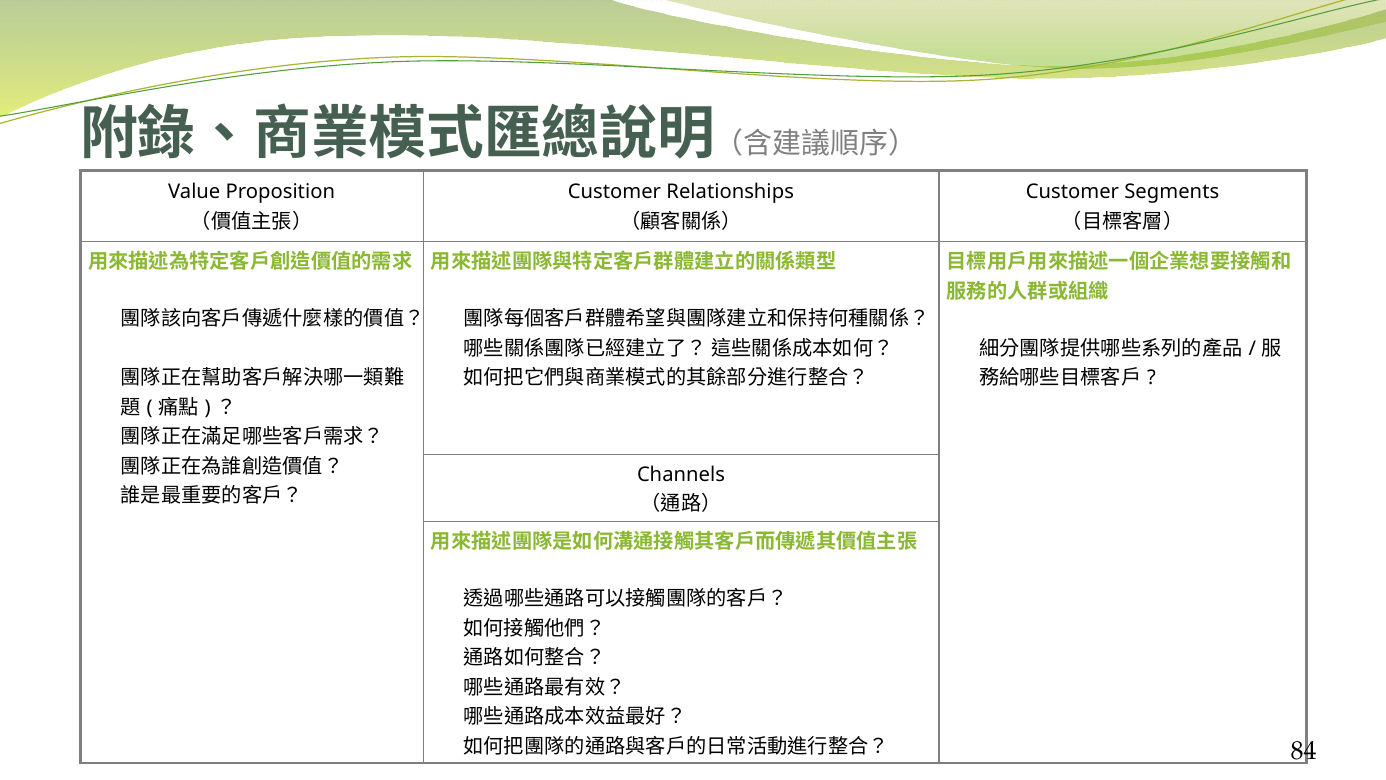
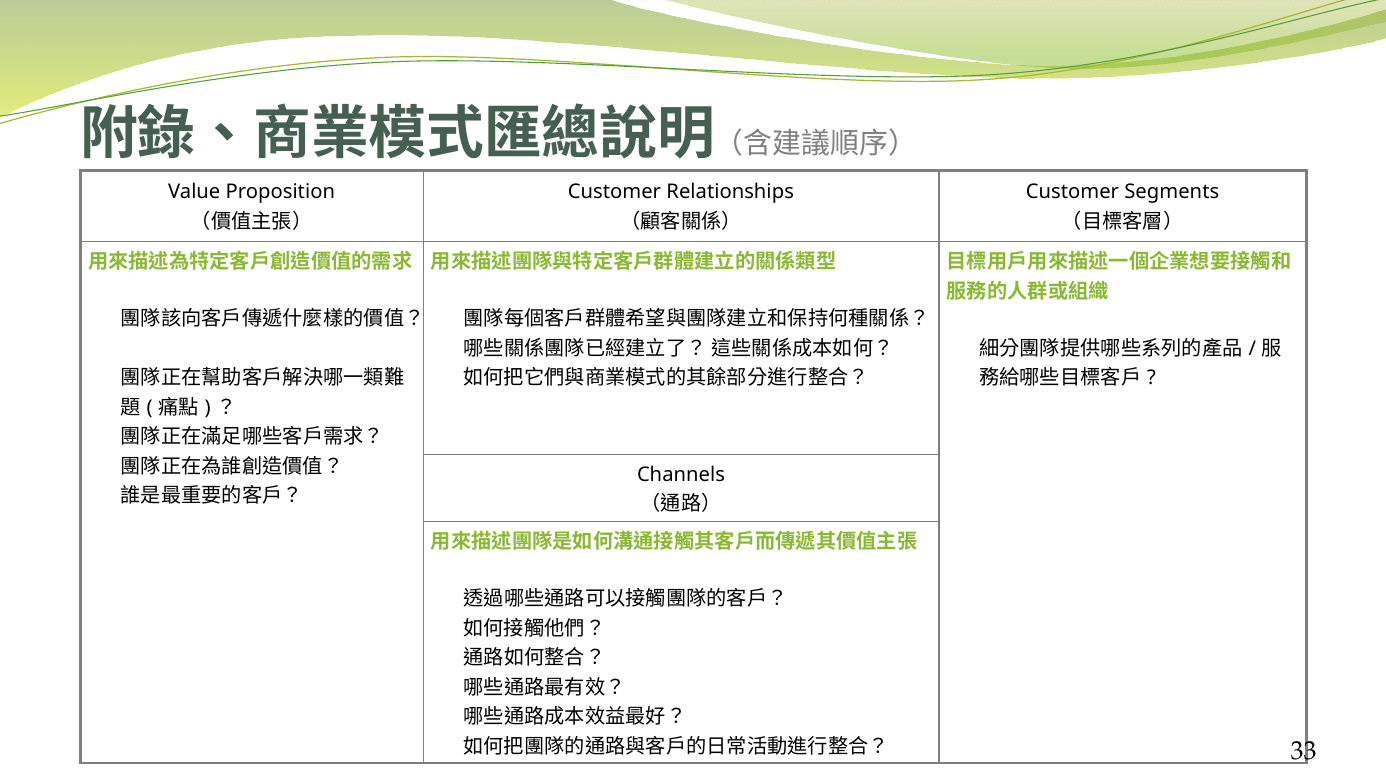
84: 84 -> 33
